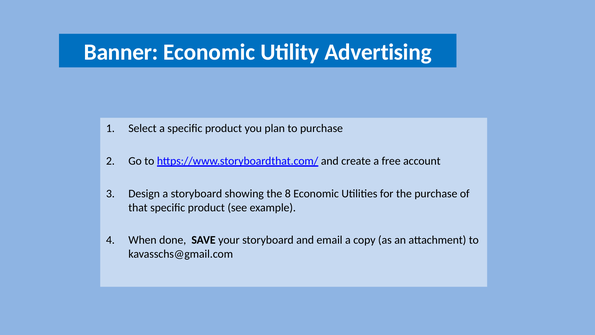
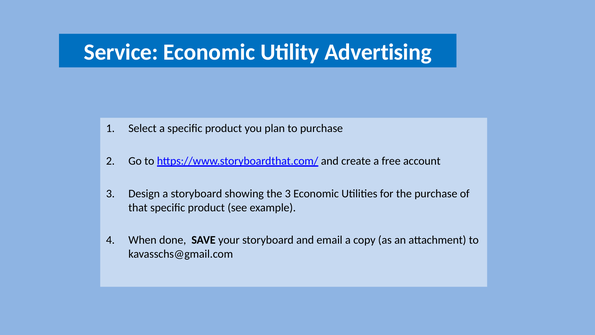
Banner: Banner -> Service
the 8: 8 -> 3
